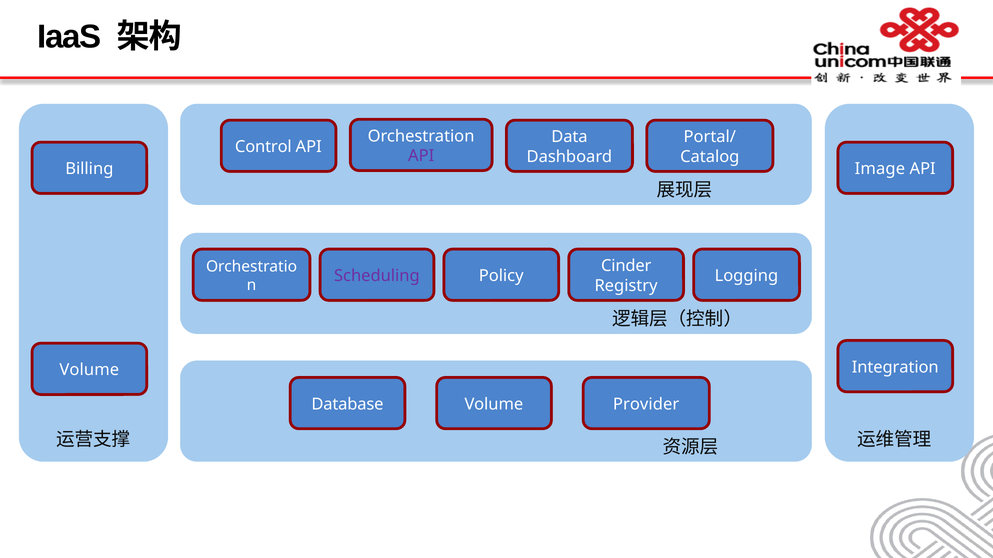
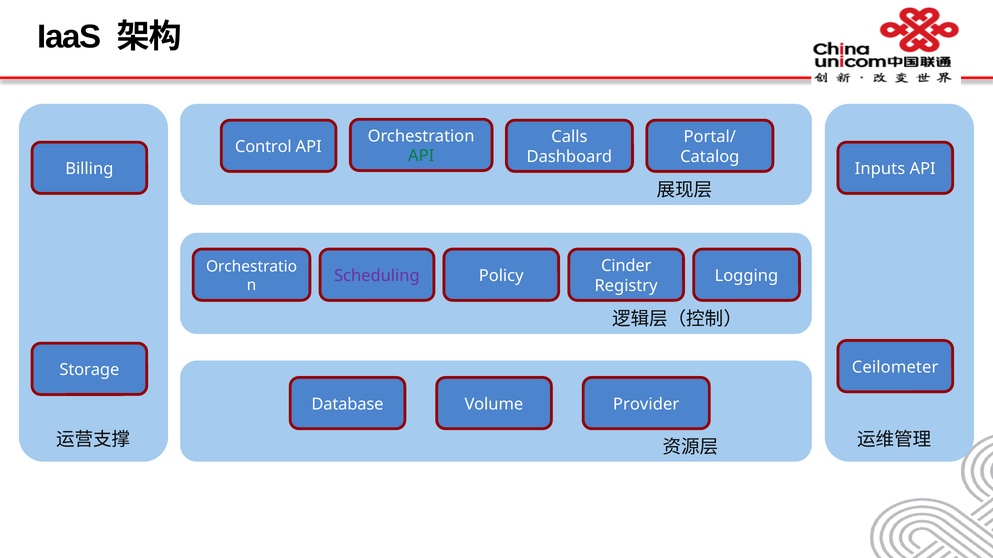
Data: Data -> Calls
API at (421, 156) colour: purple -> green
Image: Image -> Inputs
Integration: Integration -> Ceilometer
Volume at (89, 370): Volume -> Storage
